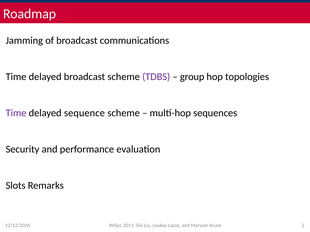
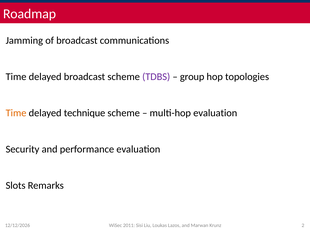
Time at (16, 113) colour: purple -> orange
sequence: sequence -> technique
multi-hop sequences: sequences -> evaluation
